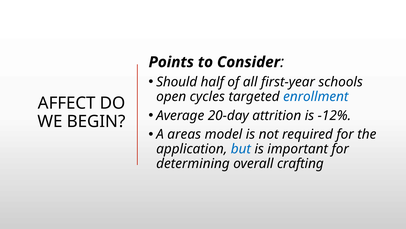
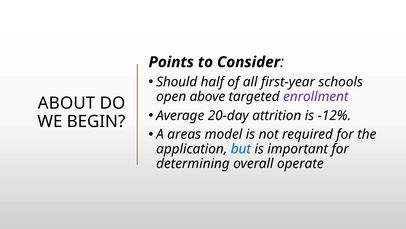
cycles: cycles -> above
enrollment colour: blue -> purple
AFFECT: AFFECT -> ABOUT
crafting: crafting -> operate
